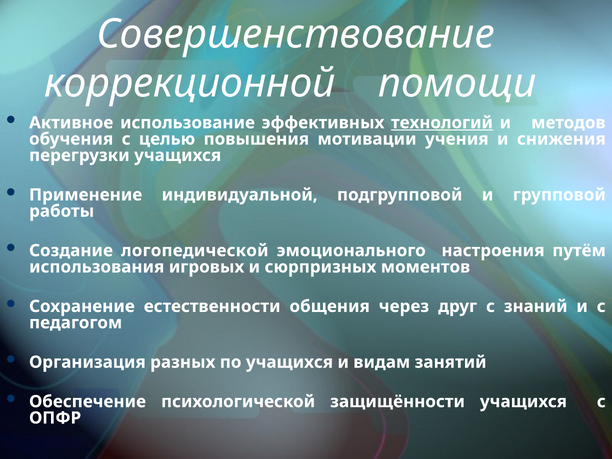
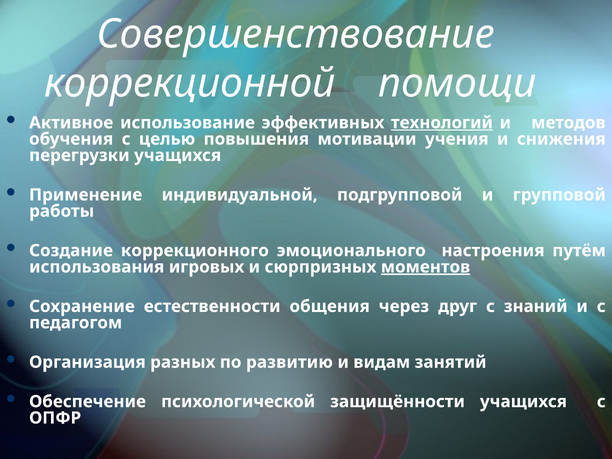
логопедической: логопедической -> коррекционного
моментов underline: none -> present
по учащихся: учащихся -> развитию
